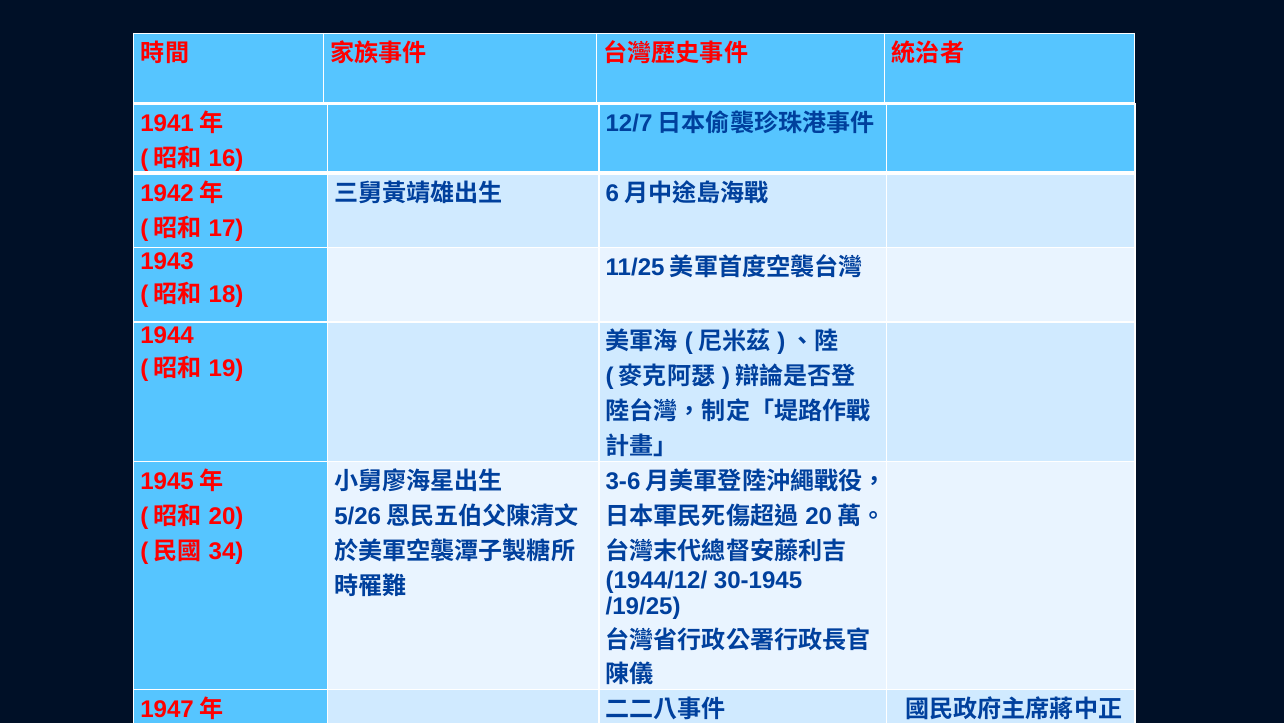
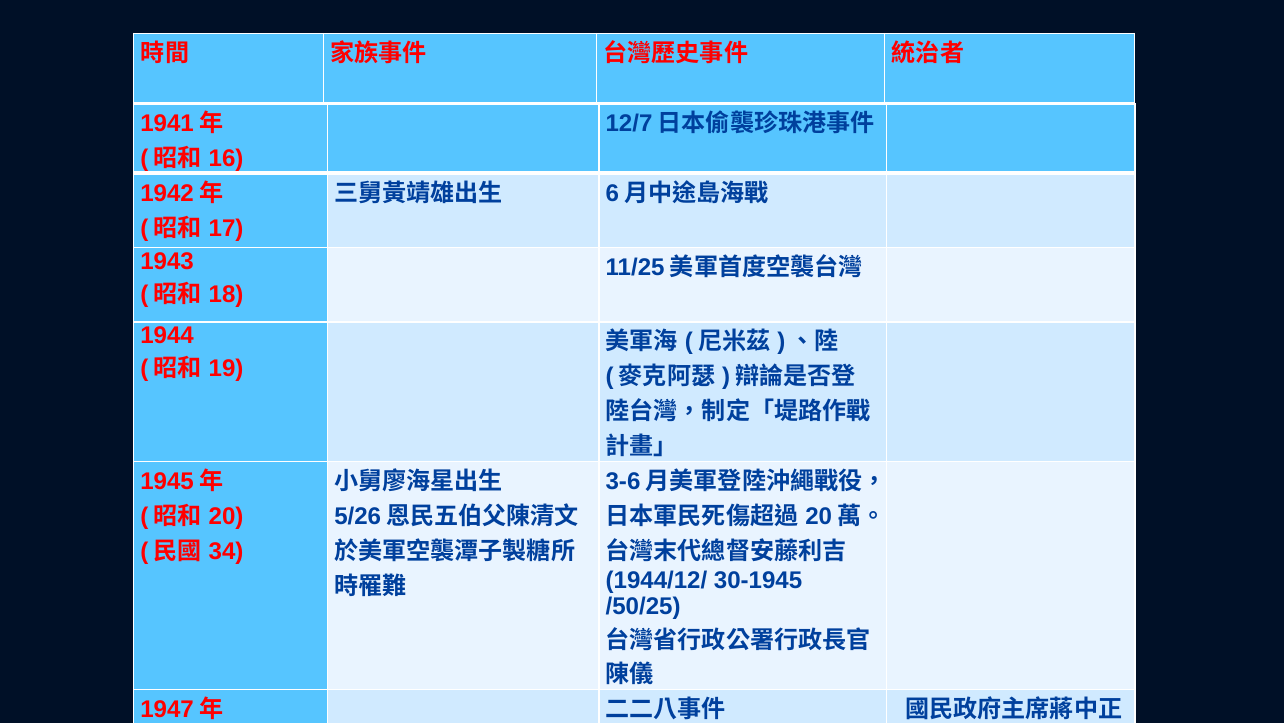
/19/25: /19/25 -> /50/25
